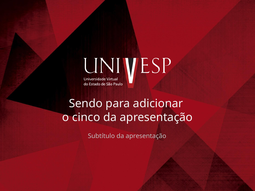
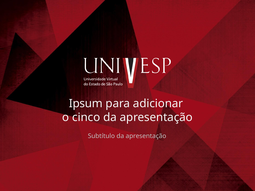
Sendo: Sendo -> Ipsum
